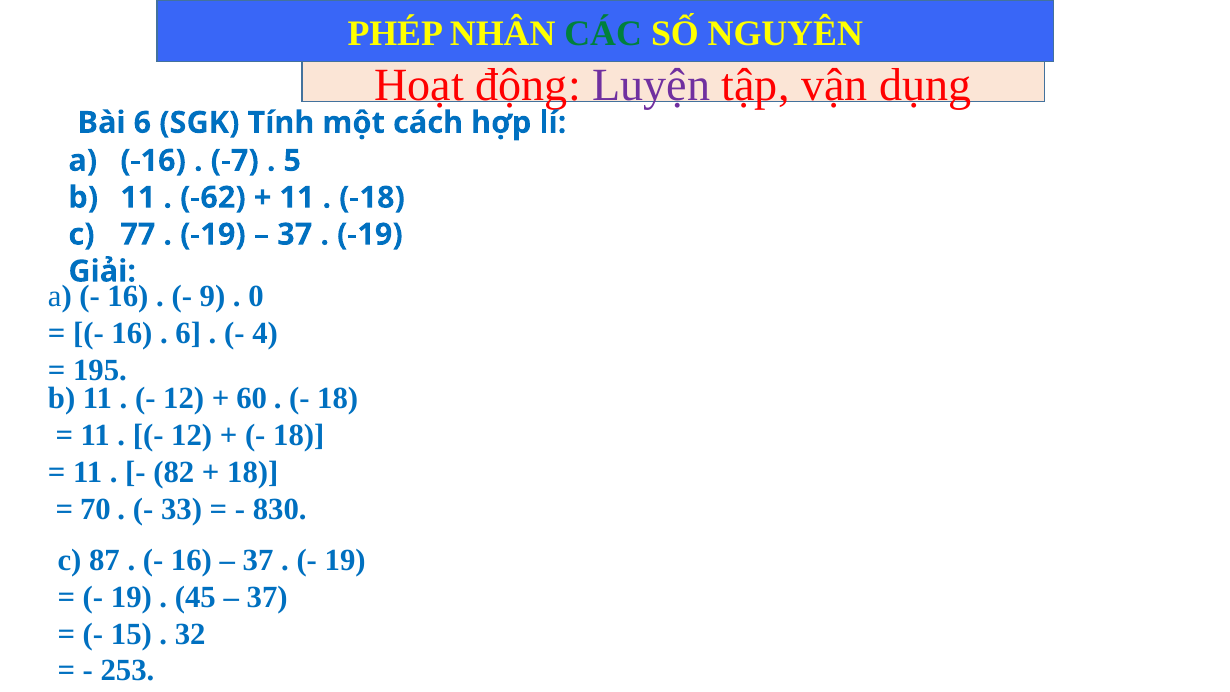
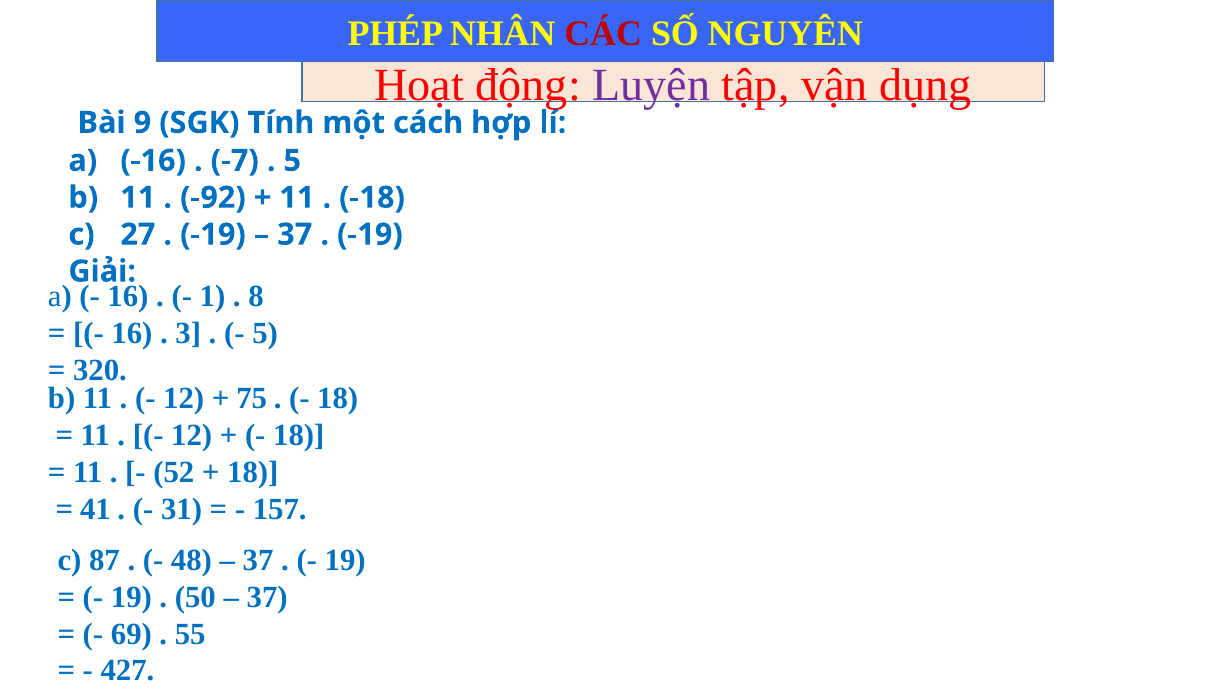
CÁC colour: green -> red
Bài 6: 6 -> 9
-62: -62 -> -92
77: 77 -> 27
9: 9 -> 1
0: 0 -> 8
6 at (188, 333): 6 -> 3
4 at (265, 333): 4 -> 5
195: 195 -> 320
60: 60 -> 75
82: 82 -> 52
70: 70 -> 41
33: 33 -> 31
830: 830 -> 157
16 at (191, 560): 16 -> 48
45: 45 -> 50
15: 15 -> 69
32: 32 -> 55
253: 253 -> 427
